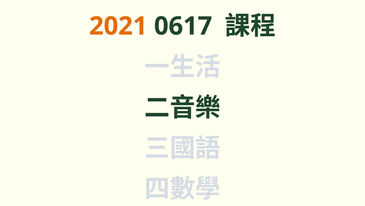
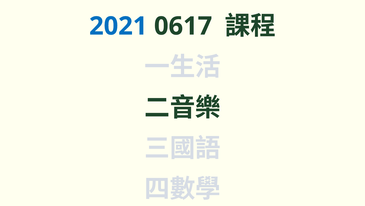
2021 colour: orange -> blue
